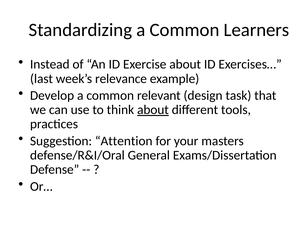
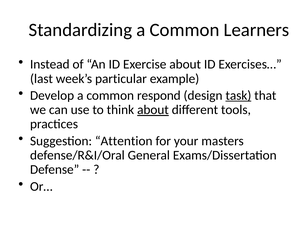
relevance: relevance -> particular
relevant: relevant -> respond
task underline: none -> present
